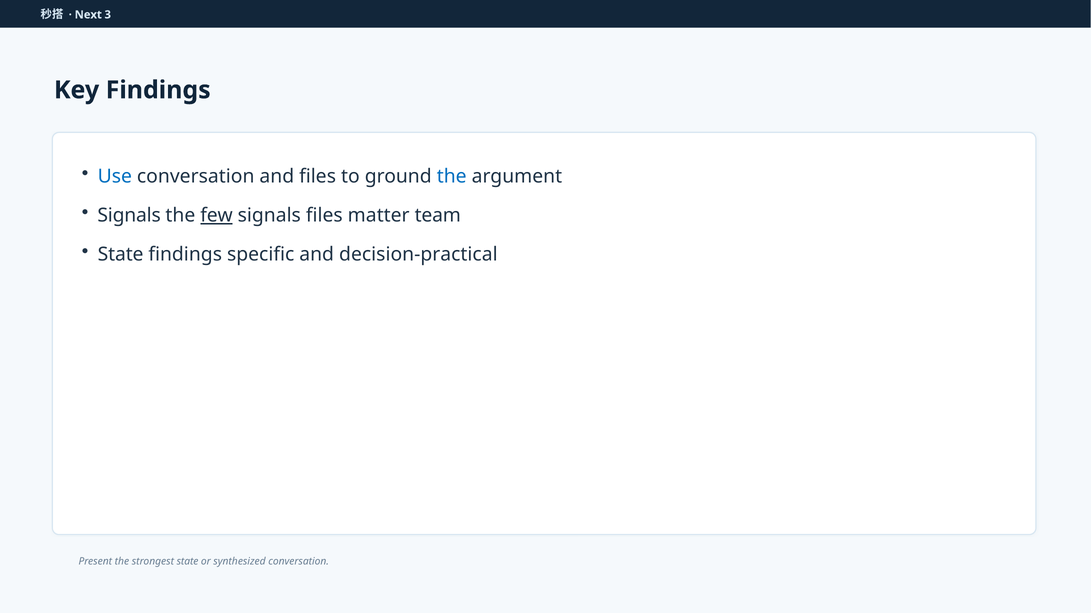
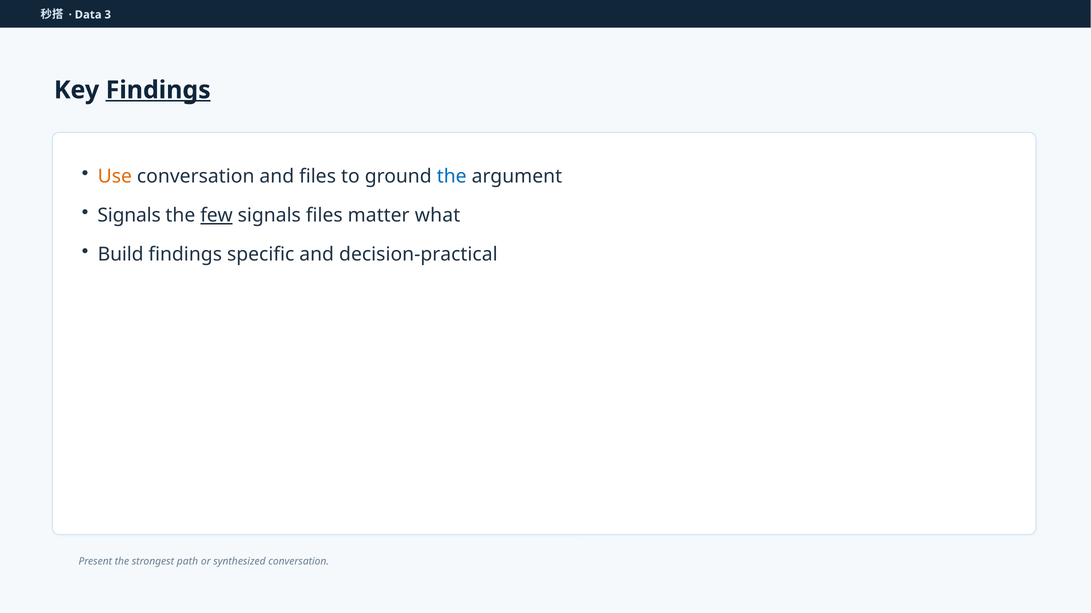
Next: Next -> Data
Findings at (158, 90) underline: none -> present
Use colour: blue -> orange
team: team -> what
State at (121, 255): State -> Build
strongest state: state -> path
